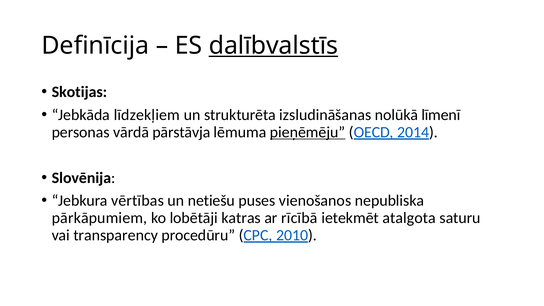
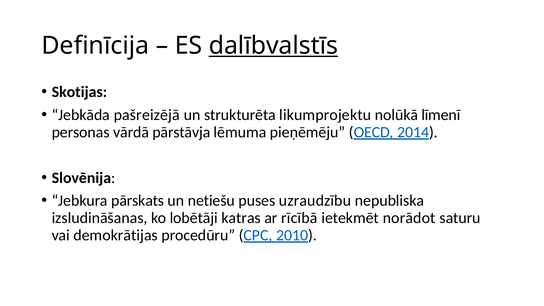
līdzekļiem: līdzekļiem -> pašreizējā
izsludināšanas: izsludināšanas -> likumprojektu
pieņēmēju underline: present -> none
vērtības: vērtības -> pārskats
vienošanos: vienošanos -> uzraudzību
pārkāpumiem: pārkāpumiem -> izsludināšanas
atalgota: atalgota -> norādot
transparency: transparency -> demokrātijas
